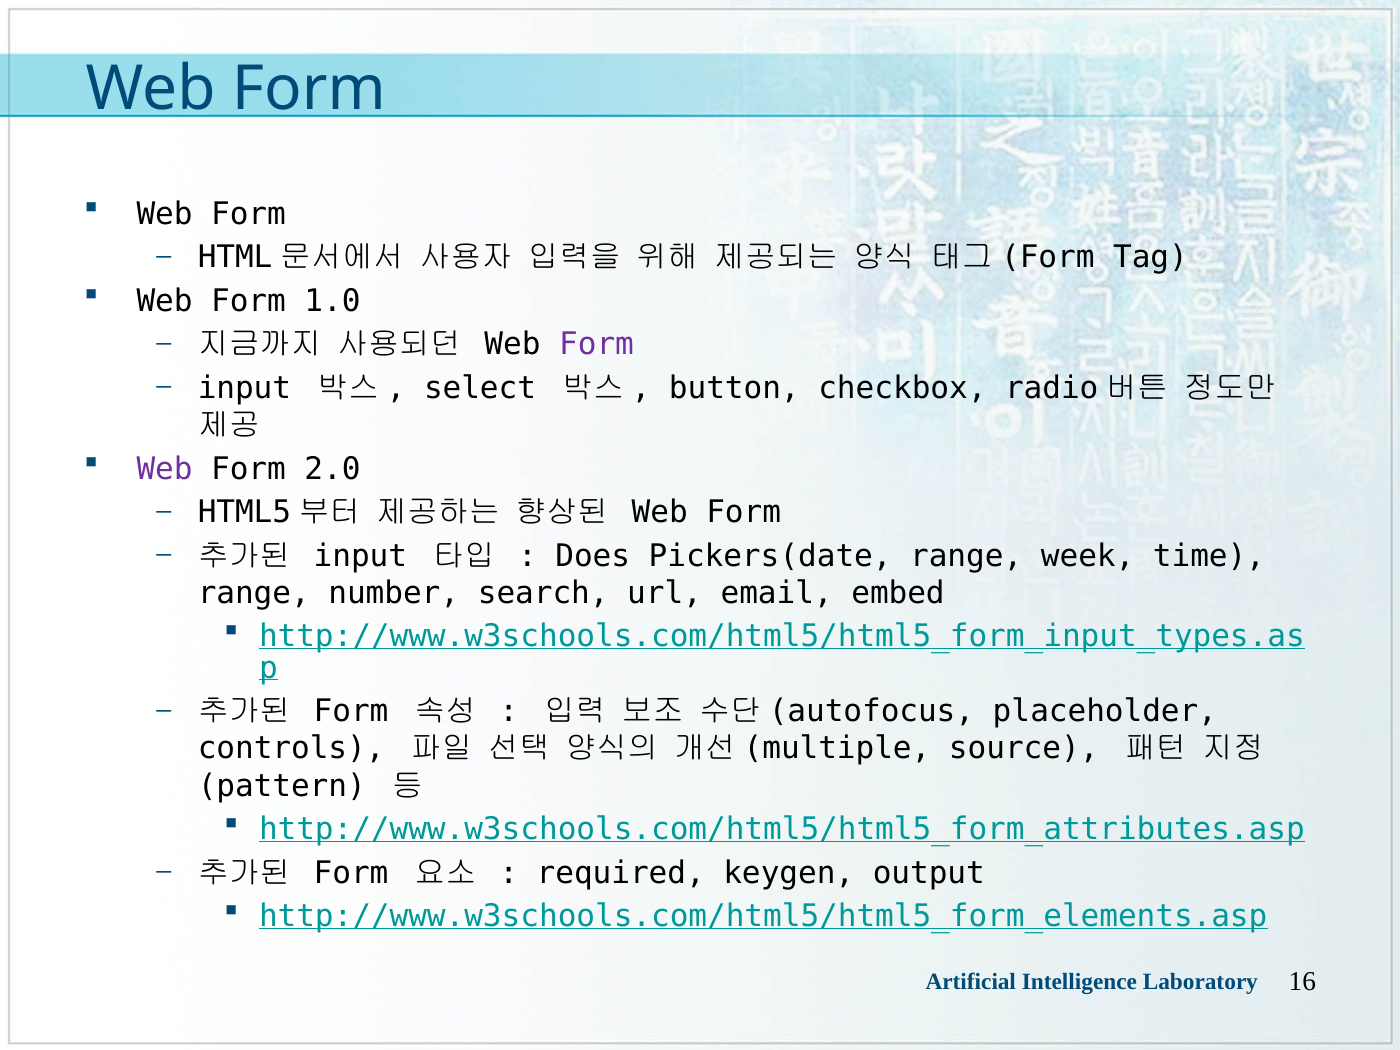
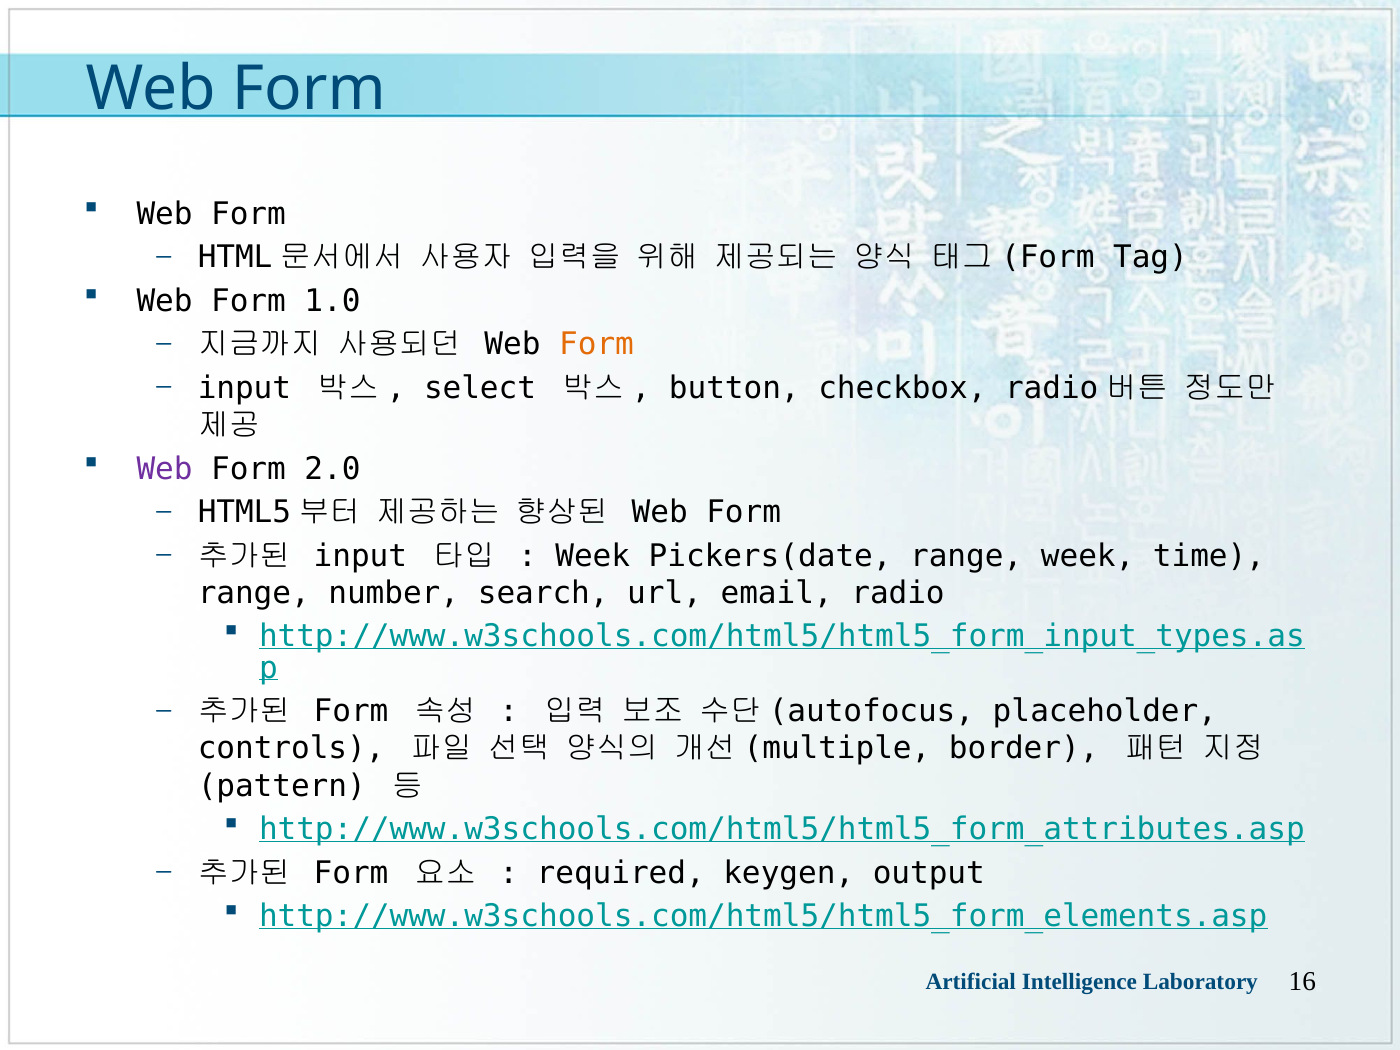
Form at (597, 344) colour: purple -> orange
Does at (593, 556): Does -> Week
embed: embed -> radio
source: source -> border
